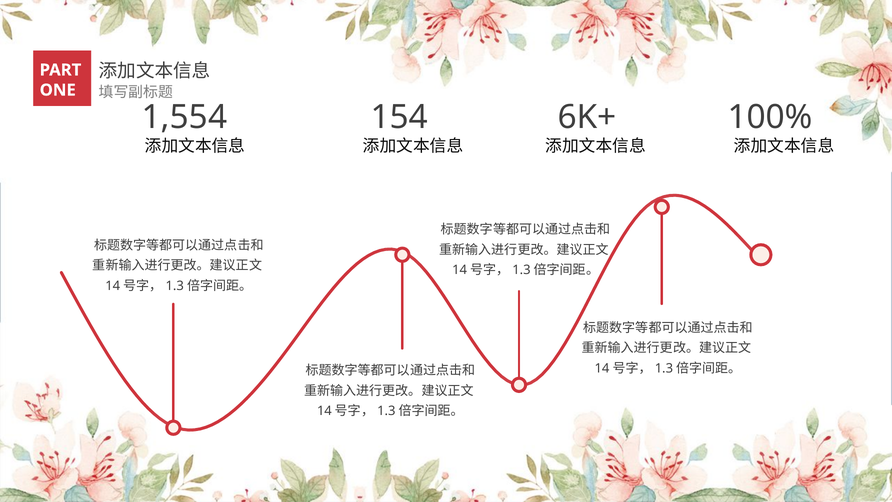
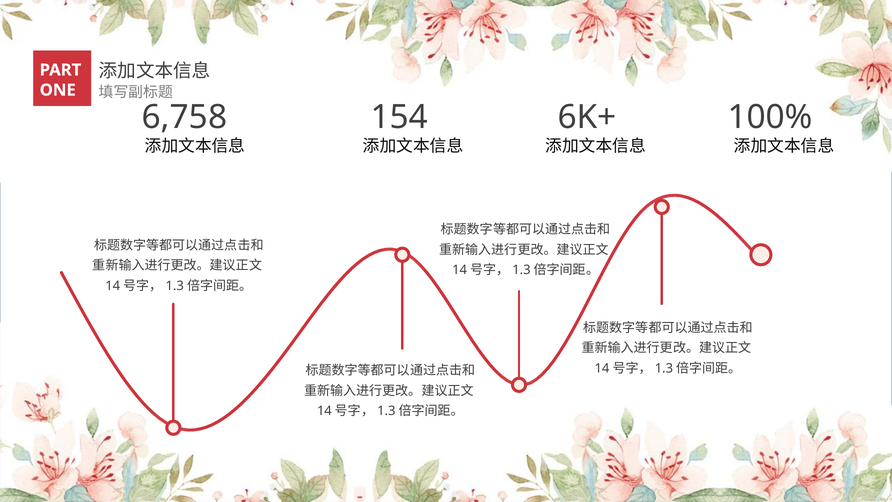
1,554: 1,554 -> 6,758
